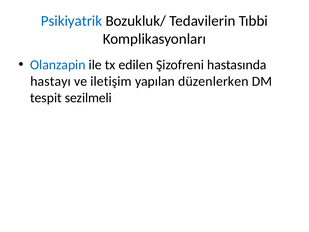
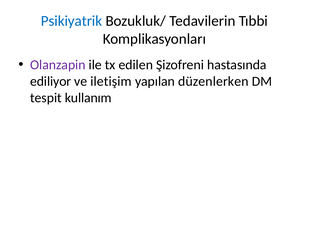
Olanzapin colour: blue -> purple
hastayı: hastayı -> ediliyor
sezilmeli: sezilmeli -> kullanım
